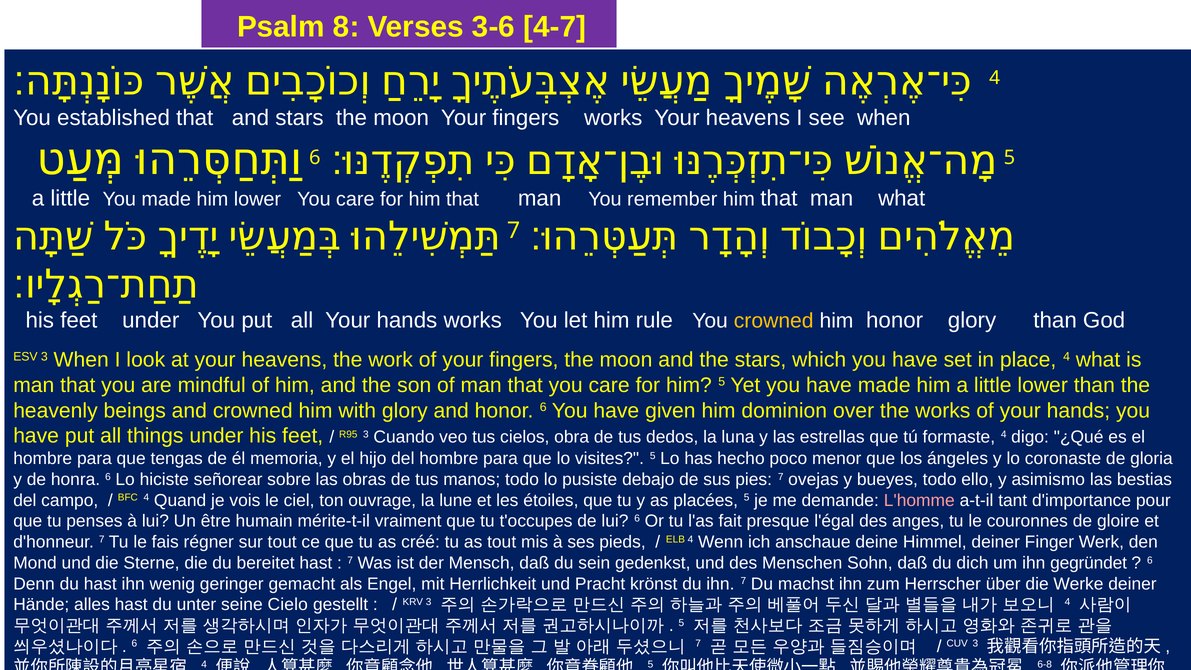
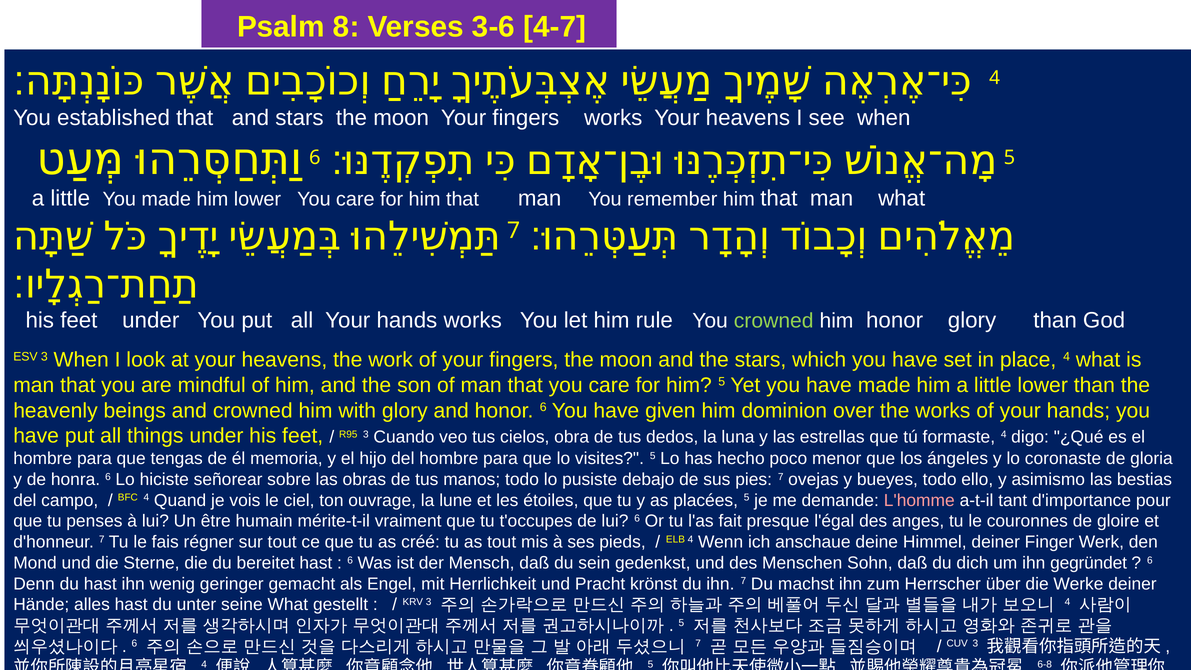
crowned at (774, 321) colour: yellow -> light green
7 at (350, 560): 7 -> 6
seine Cielo: Cielo -> What
